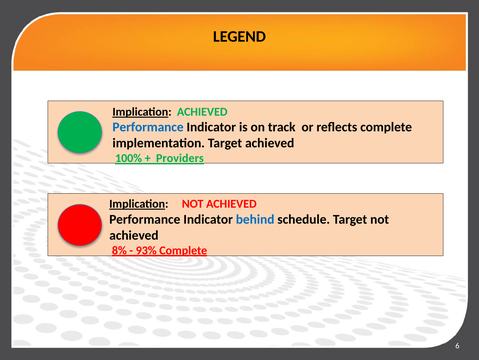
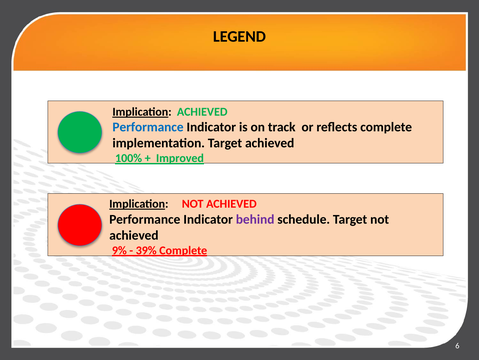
Providers: Providers -> Improved
behind colour: blue -> purple
8%: 8% -> 9%
93%: 93% -> 39%
